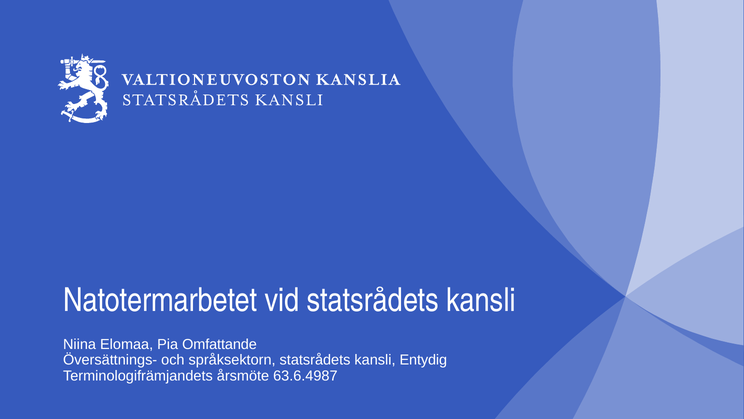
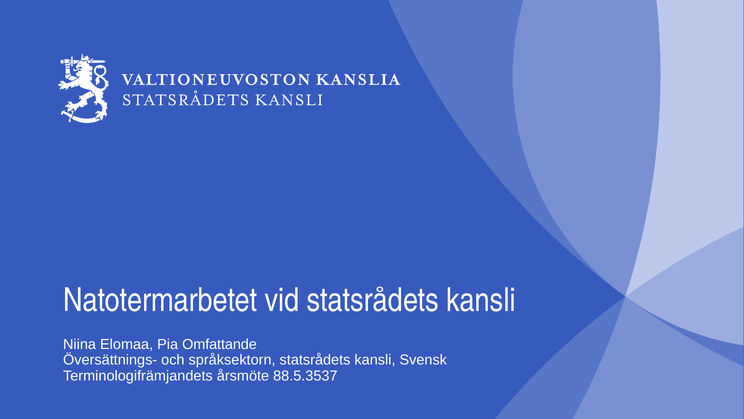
Entydig: Entydig -> Svensk
63.6.4987: 63.6.4987 -> 88.5.3537
